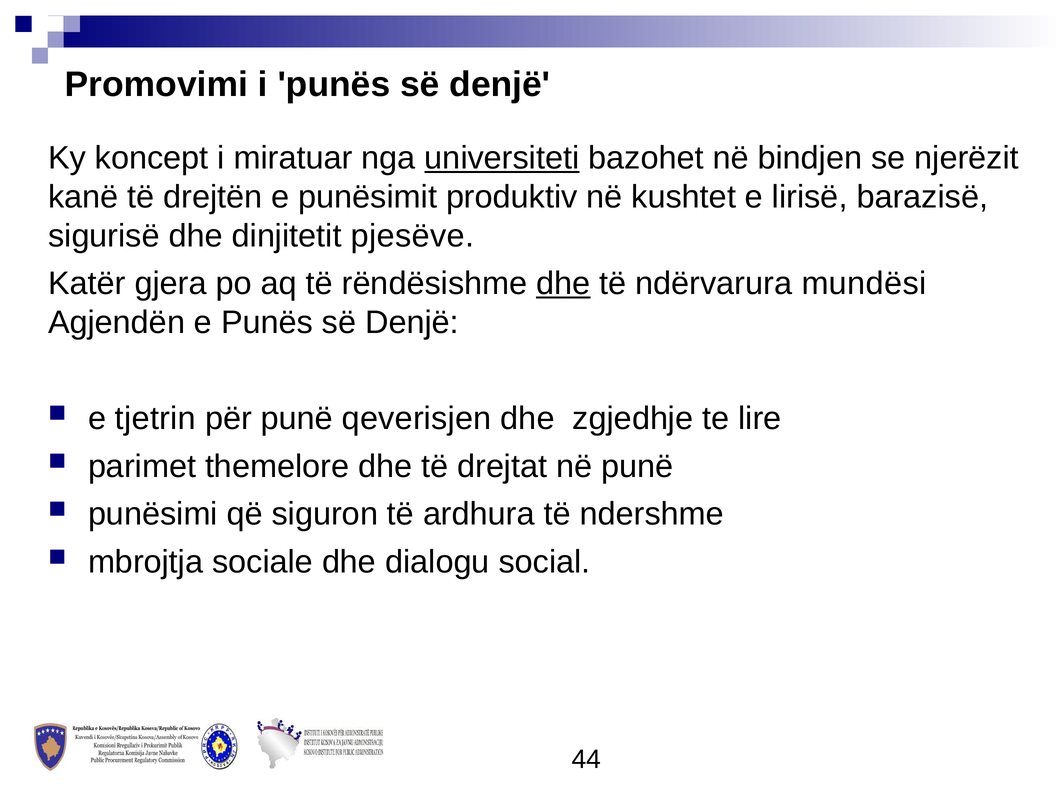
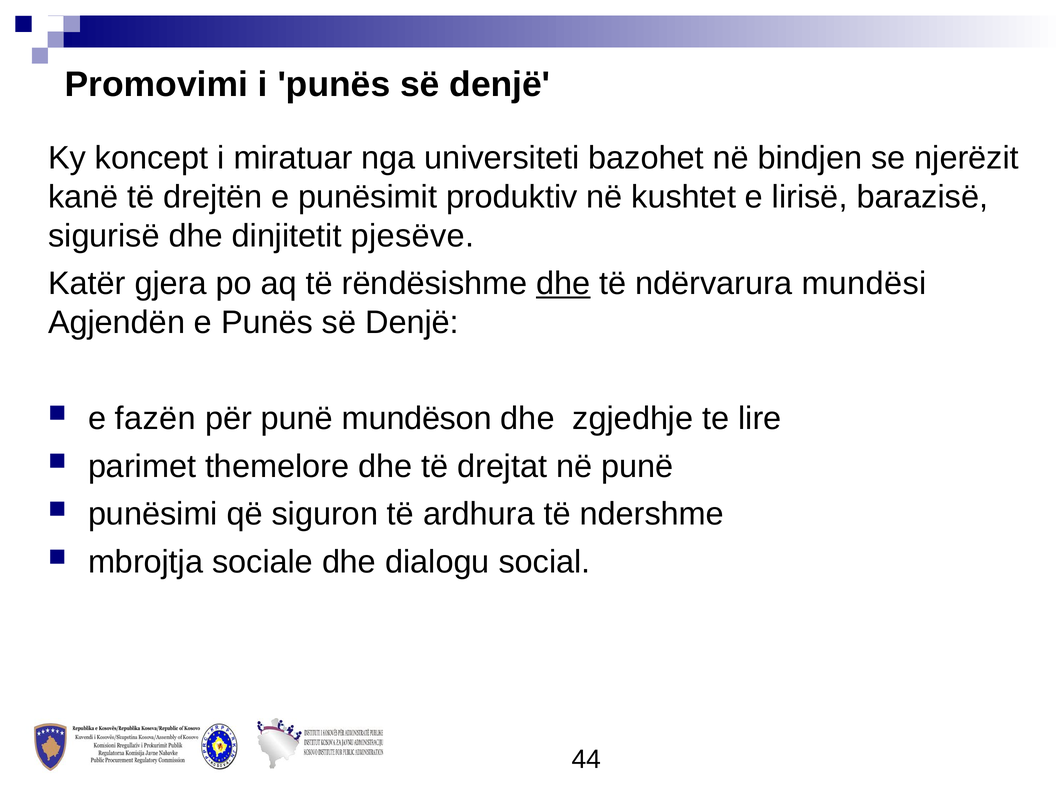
universiteti underline: present -> none
tjetrin: tjetrin -> fazën
qeverisjen: qeverisjen -> mundëson
